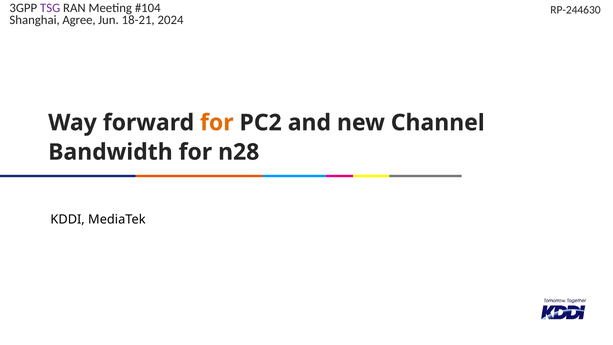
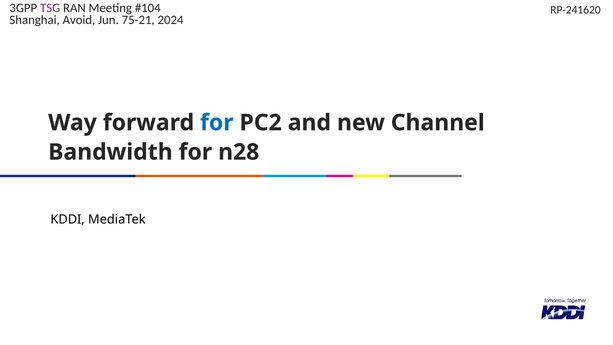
RP-244630: RP-244630 -> RP-241620
Agree: Agree -> Avoid
18-21: 18-21 -> 75-21
for at (217, 123) colour: orange -> blue
